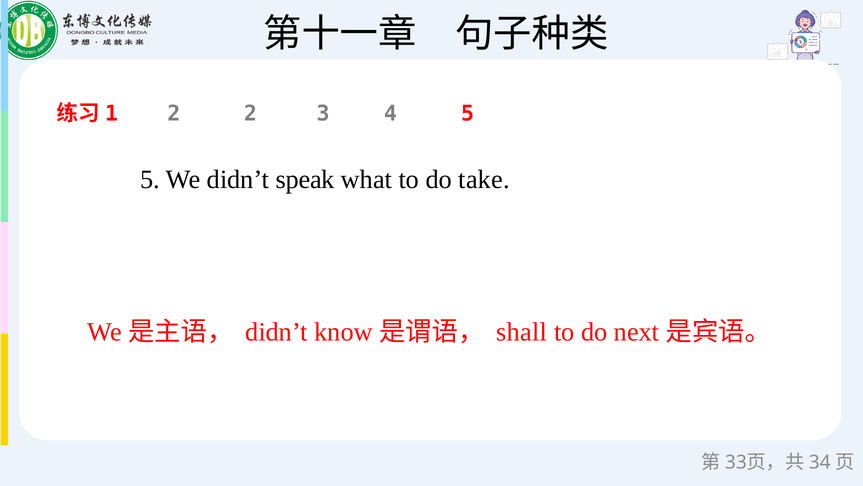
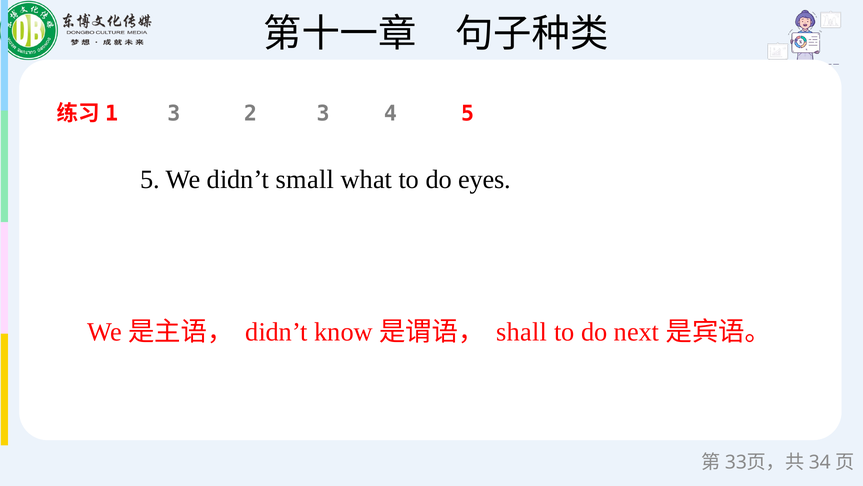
2 at (174, 114): 2 -> 3
speak: speak -> small
take: take -> eyes
